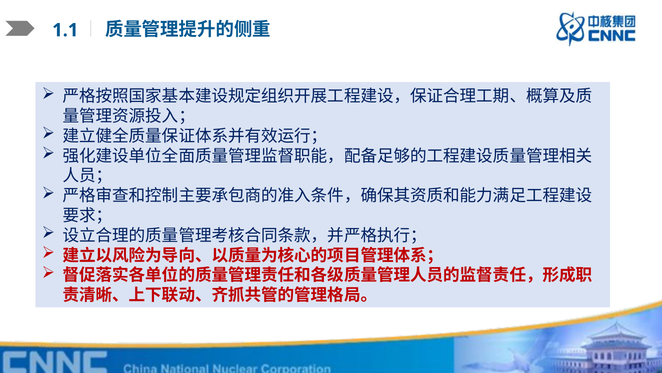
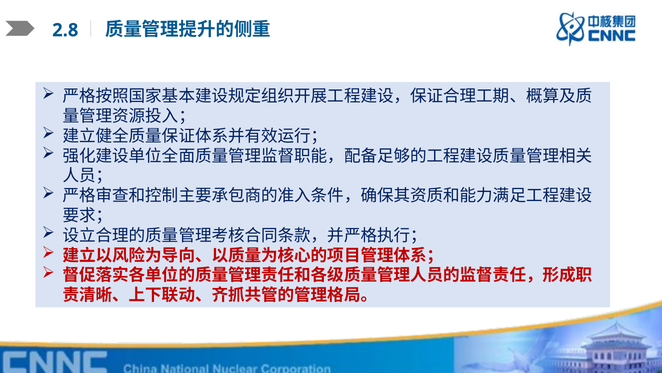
1.1: 1.1 -> 2.8
